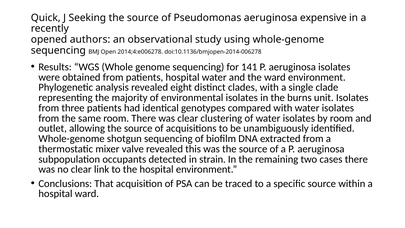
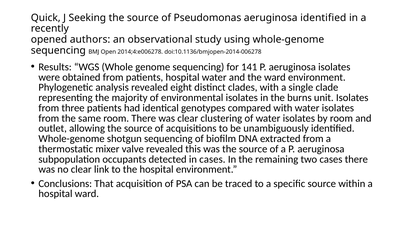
aeruginosa expensive: expensive -> identified
in strain: strain -> cases
